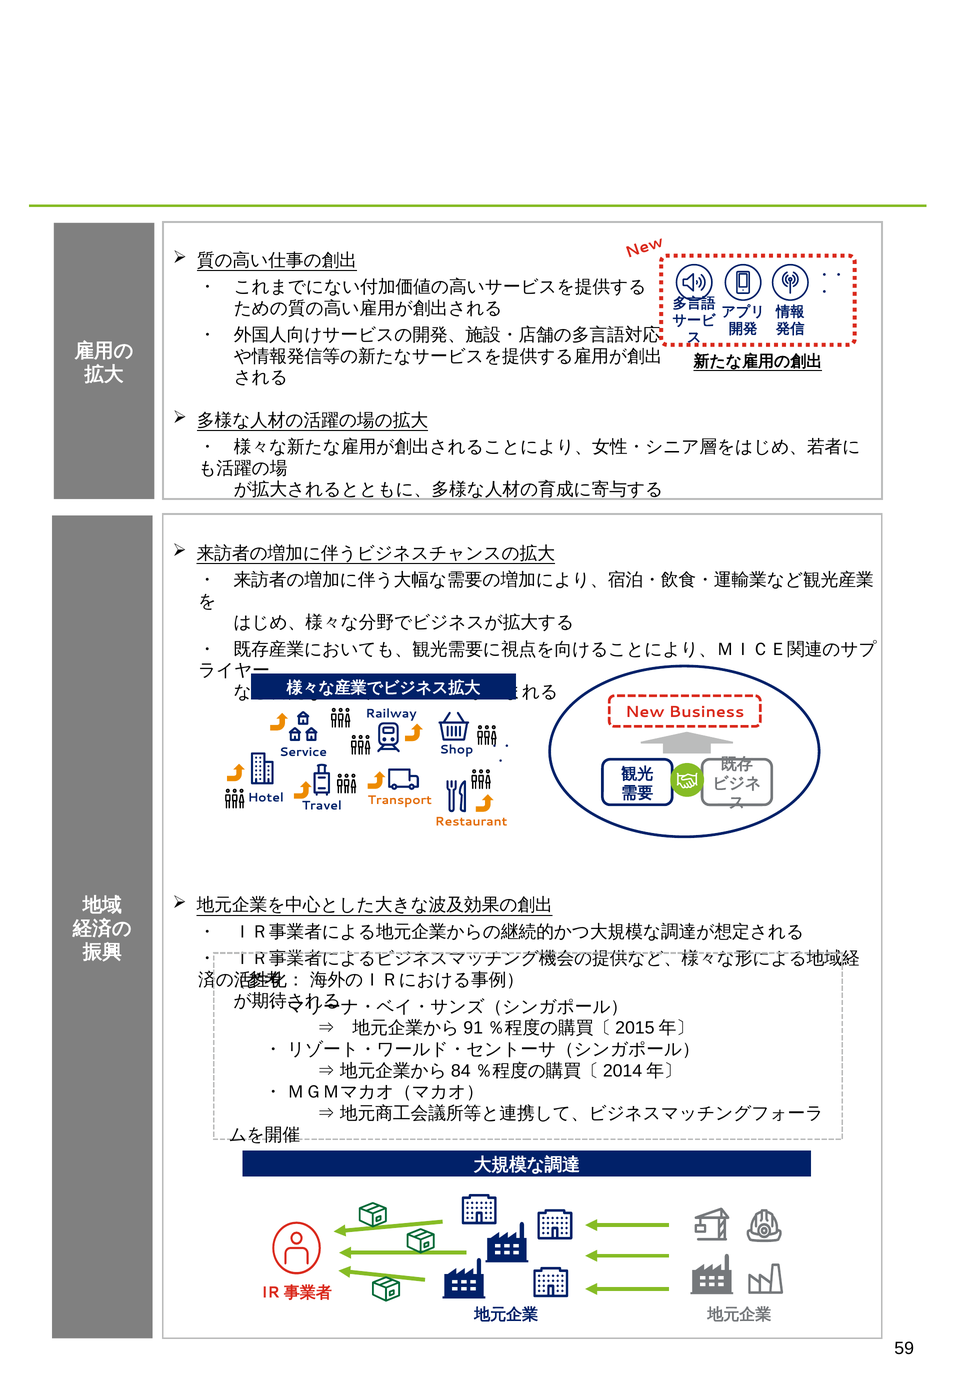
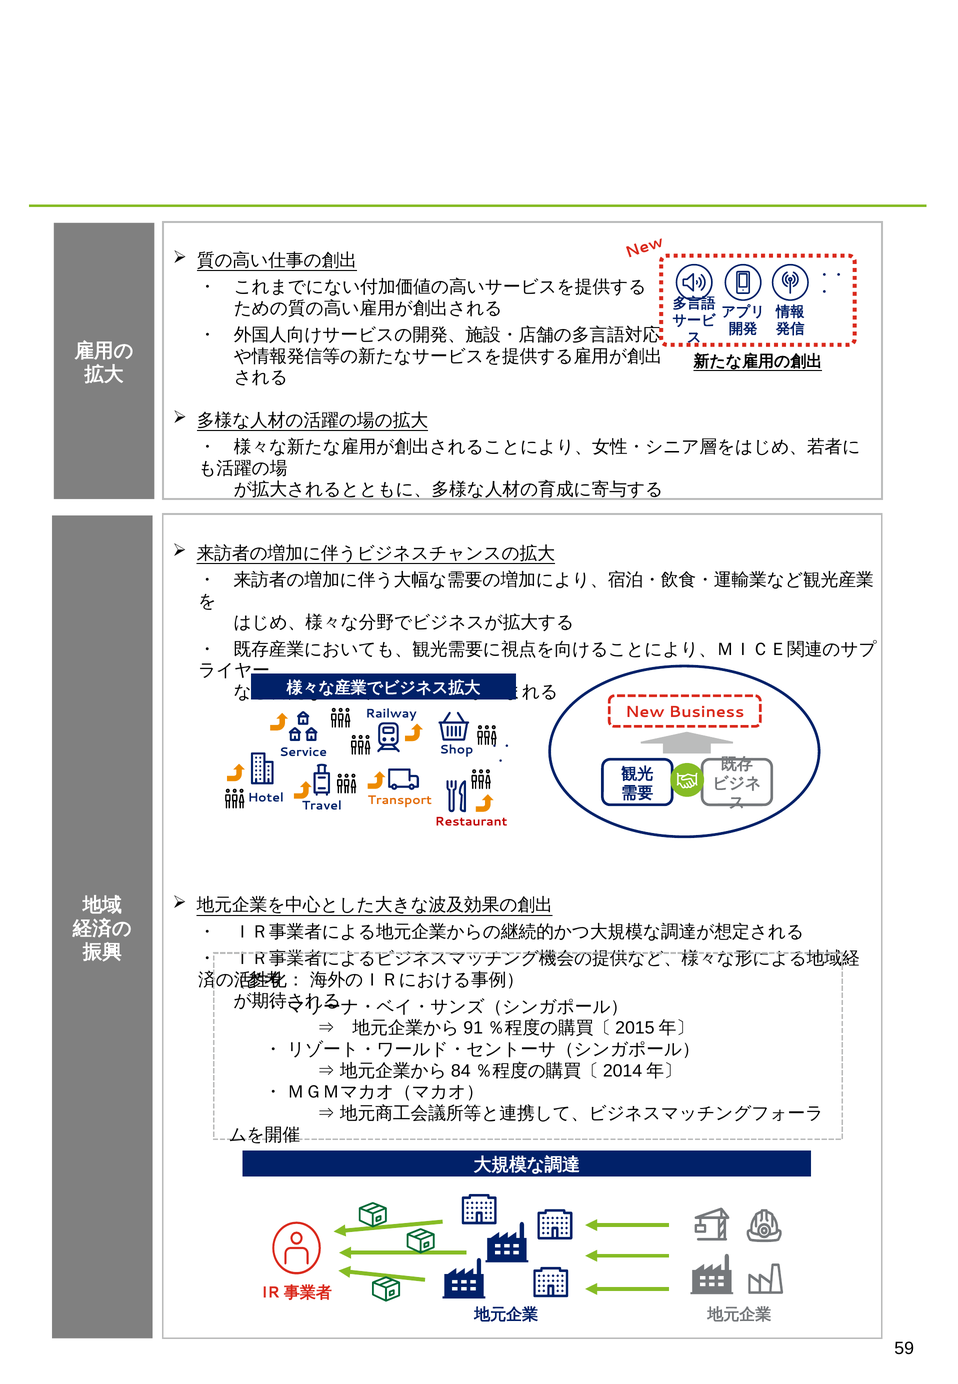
Restaurant colour: orange -> red
